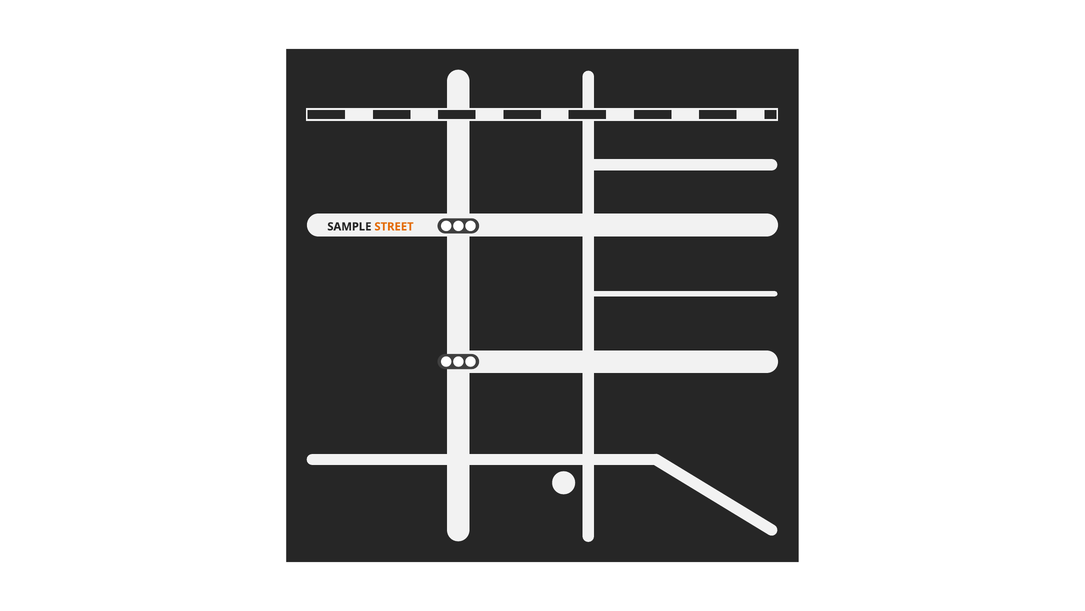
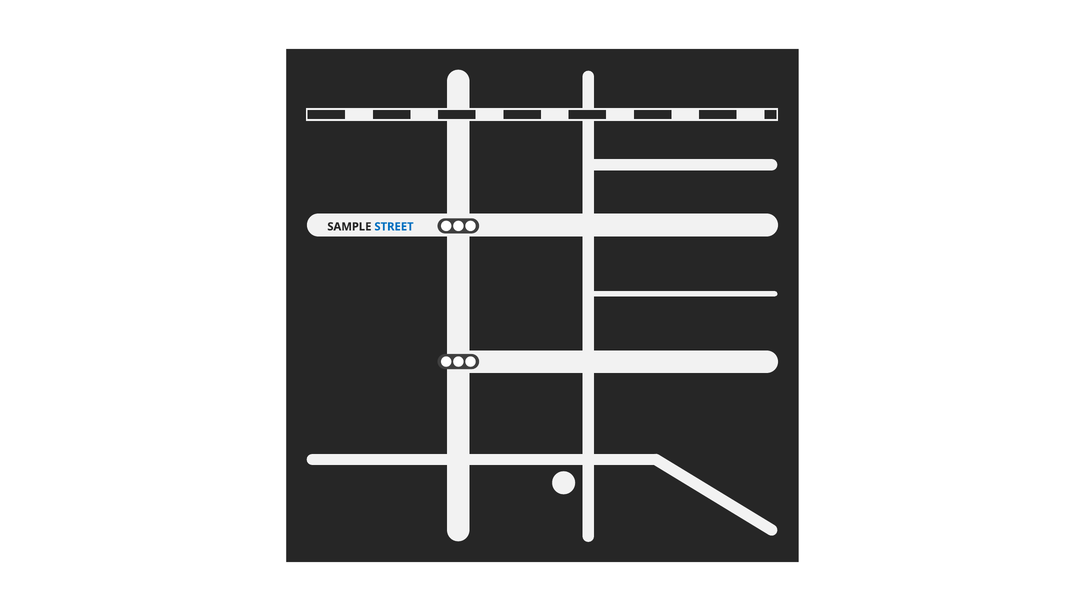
STREET colour: orange -> blue
